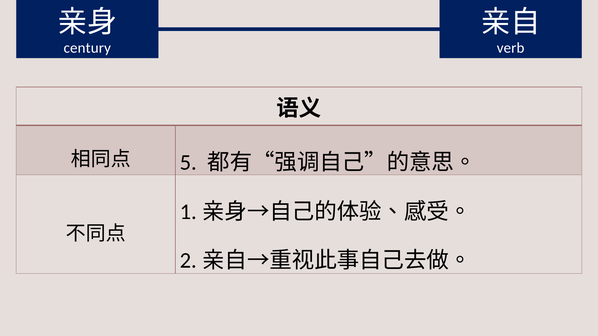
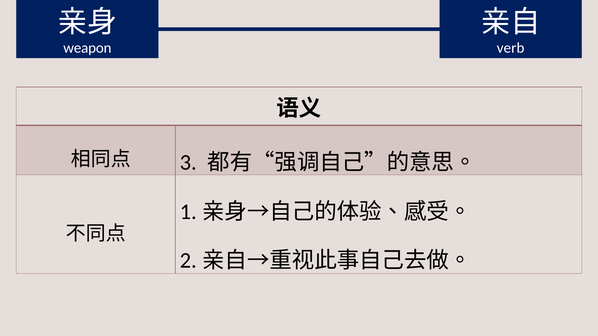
century: century -> weapon
5: 5 -> 3
